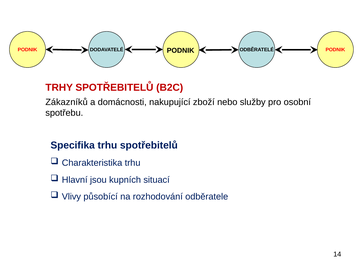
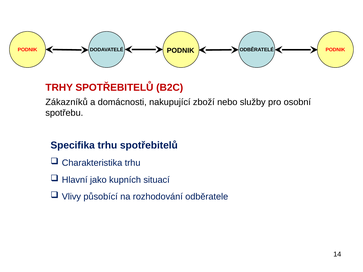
jsou: jsou -> jako
